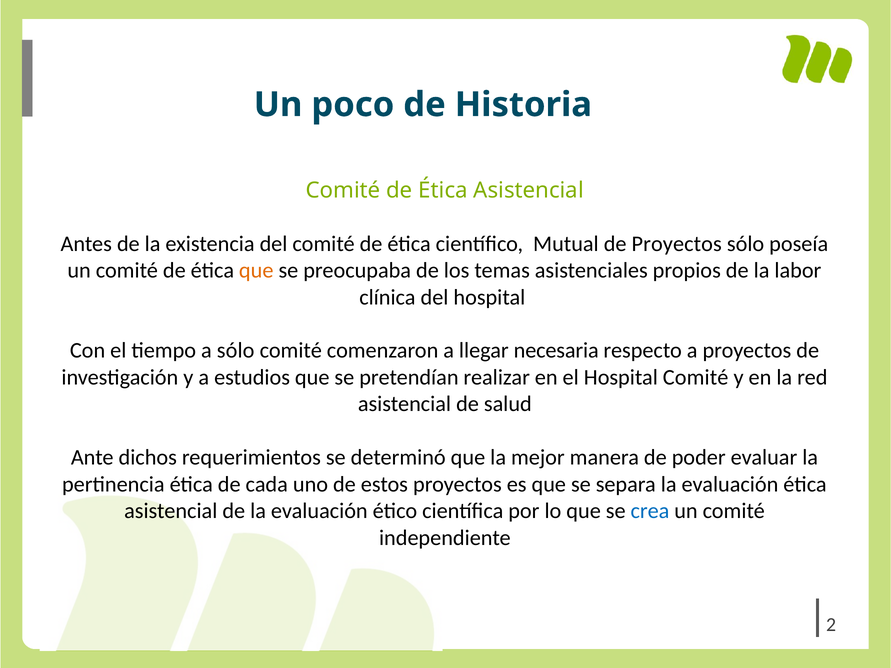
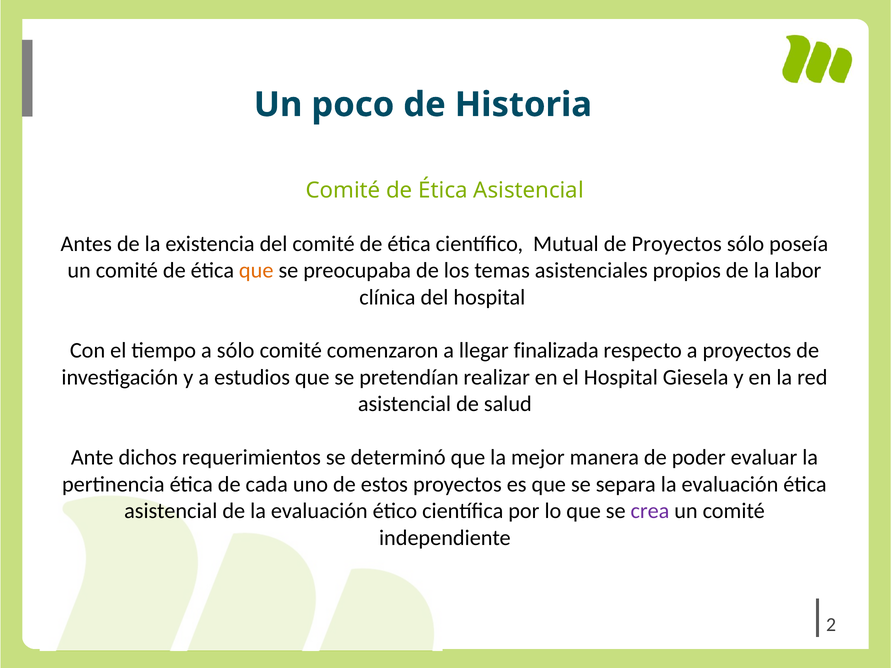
necesaria: necesaria -> finalizada
Hospital Comité: Comité -> Giesela
crea colour: blue -> purple
